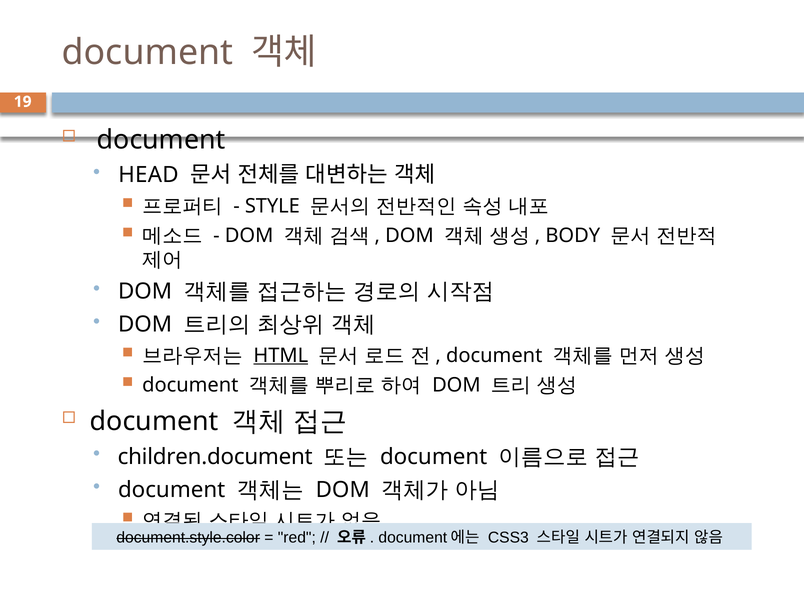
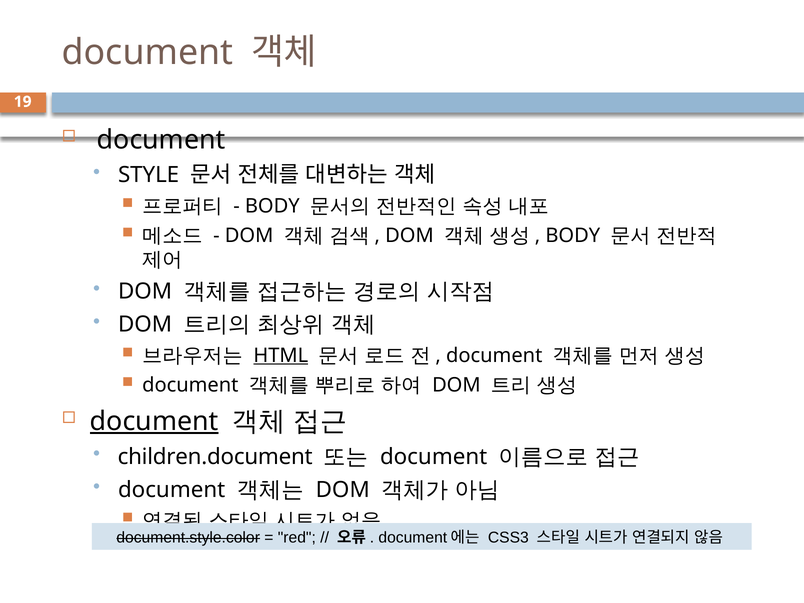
HEAD: HEAD -> STYLE
STYLE at (272, 206): STYLE -> BODY
document at (154, 422) underline: none -> present
